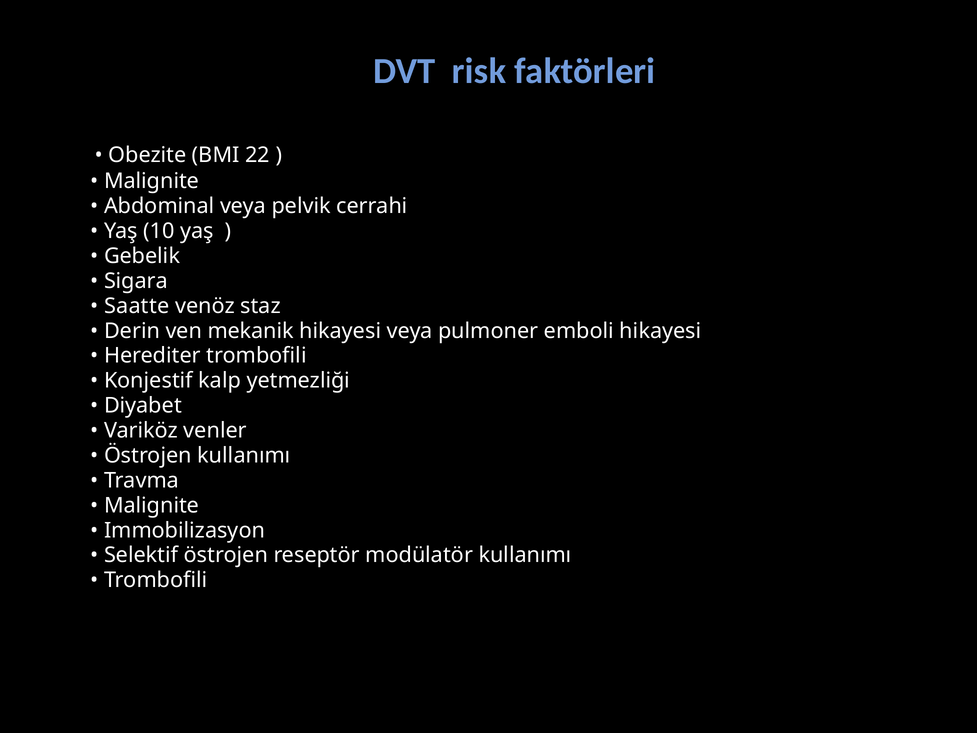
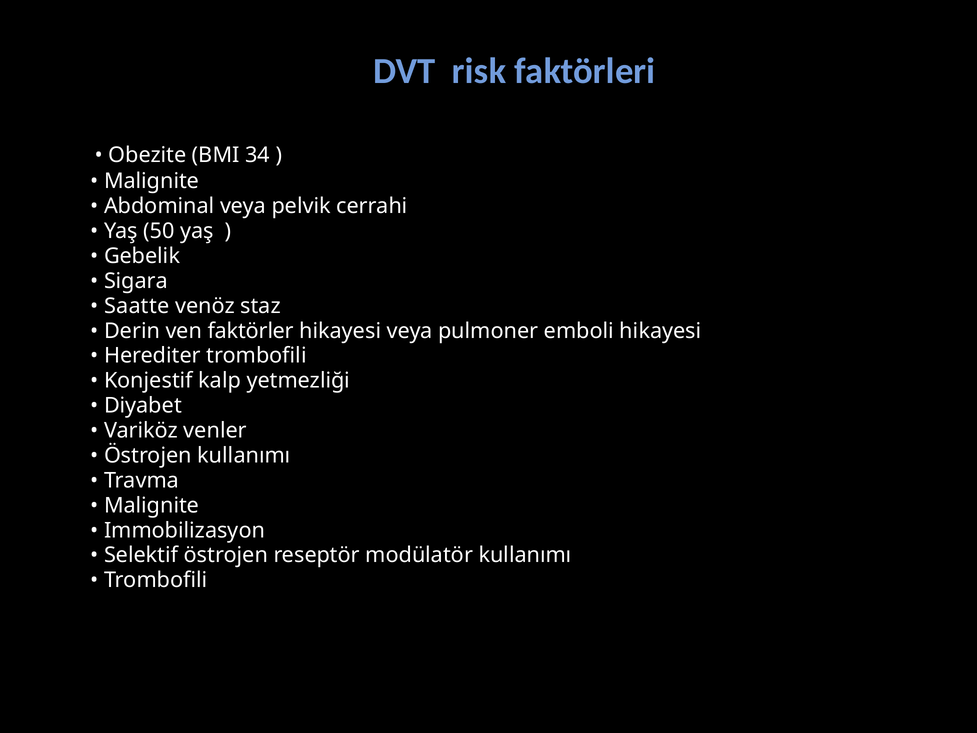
22: 22 -> 34
10: 10 -> 50
mekanik: mekanik -> faktörler
